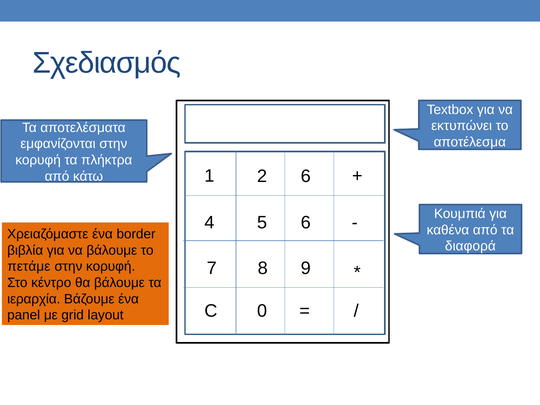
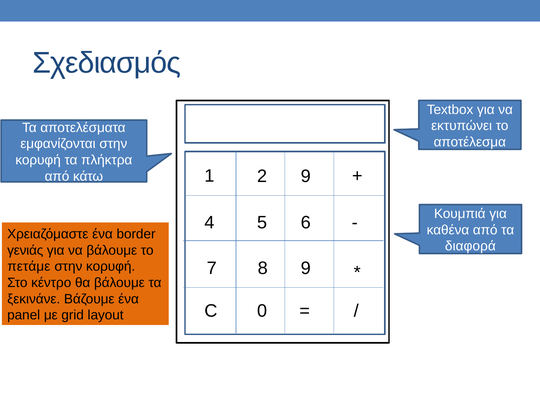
2 6: 6 -> 9
βιβλία: βιβλία -> γενιάς
ιεραρχία: ιεραρχία -> ξεκινάνε
